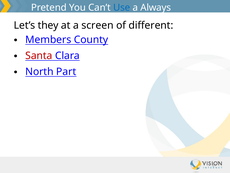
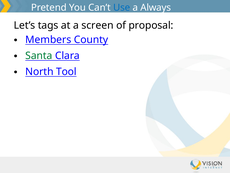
they: they -> tags
different: different -> proposal
Santa colour: red -> green
Part: Part -> Tool
